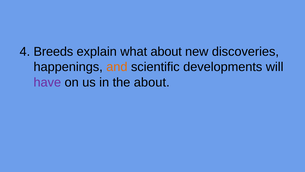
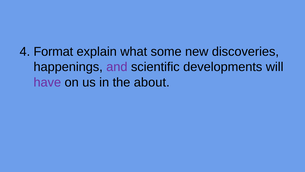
Breeds: Breeds -> Format
what about: about -> some
and colour: orange -> purple
